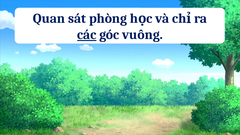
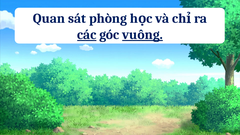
vuông underline: none -> present
